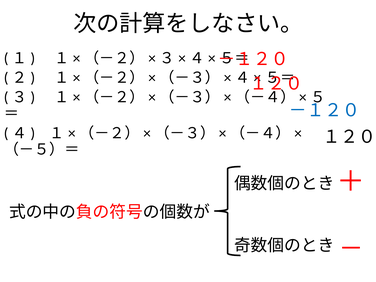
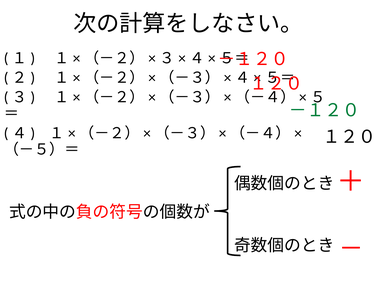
－１２０ at (324, 111) colour: blue -> green
